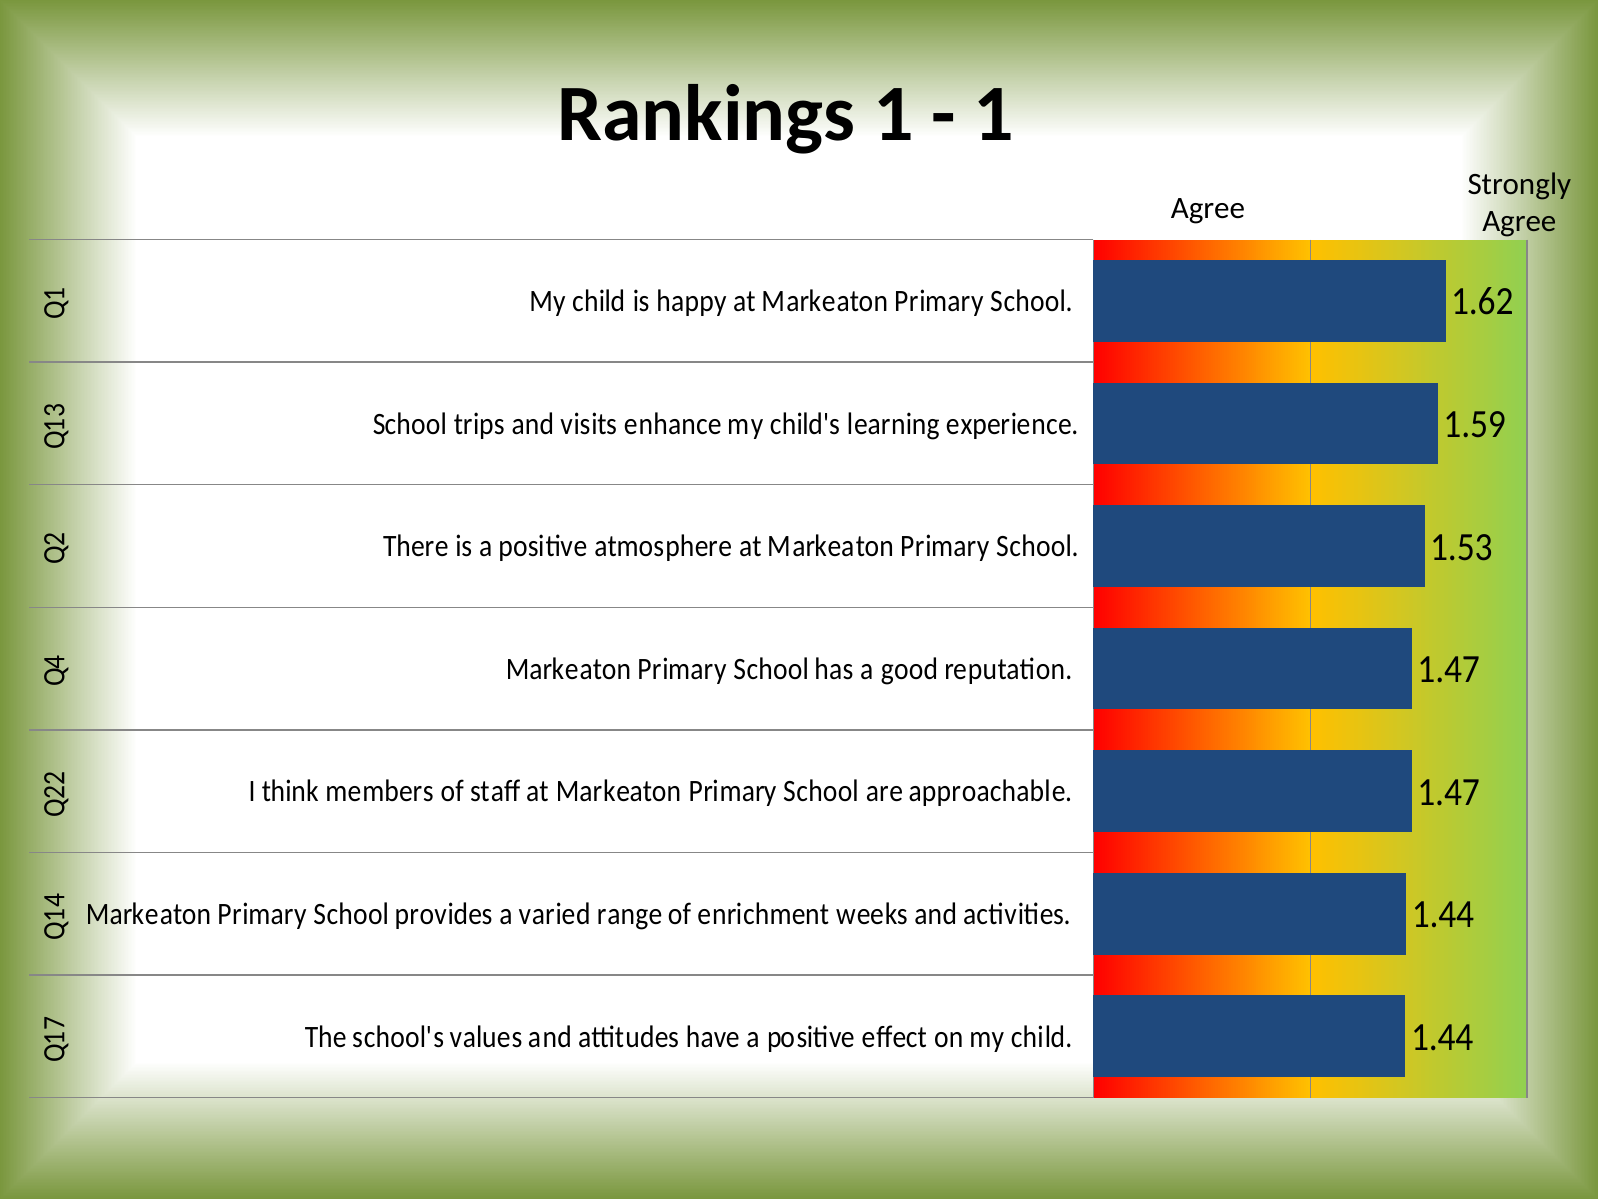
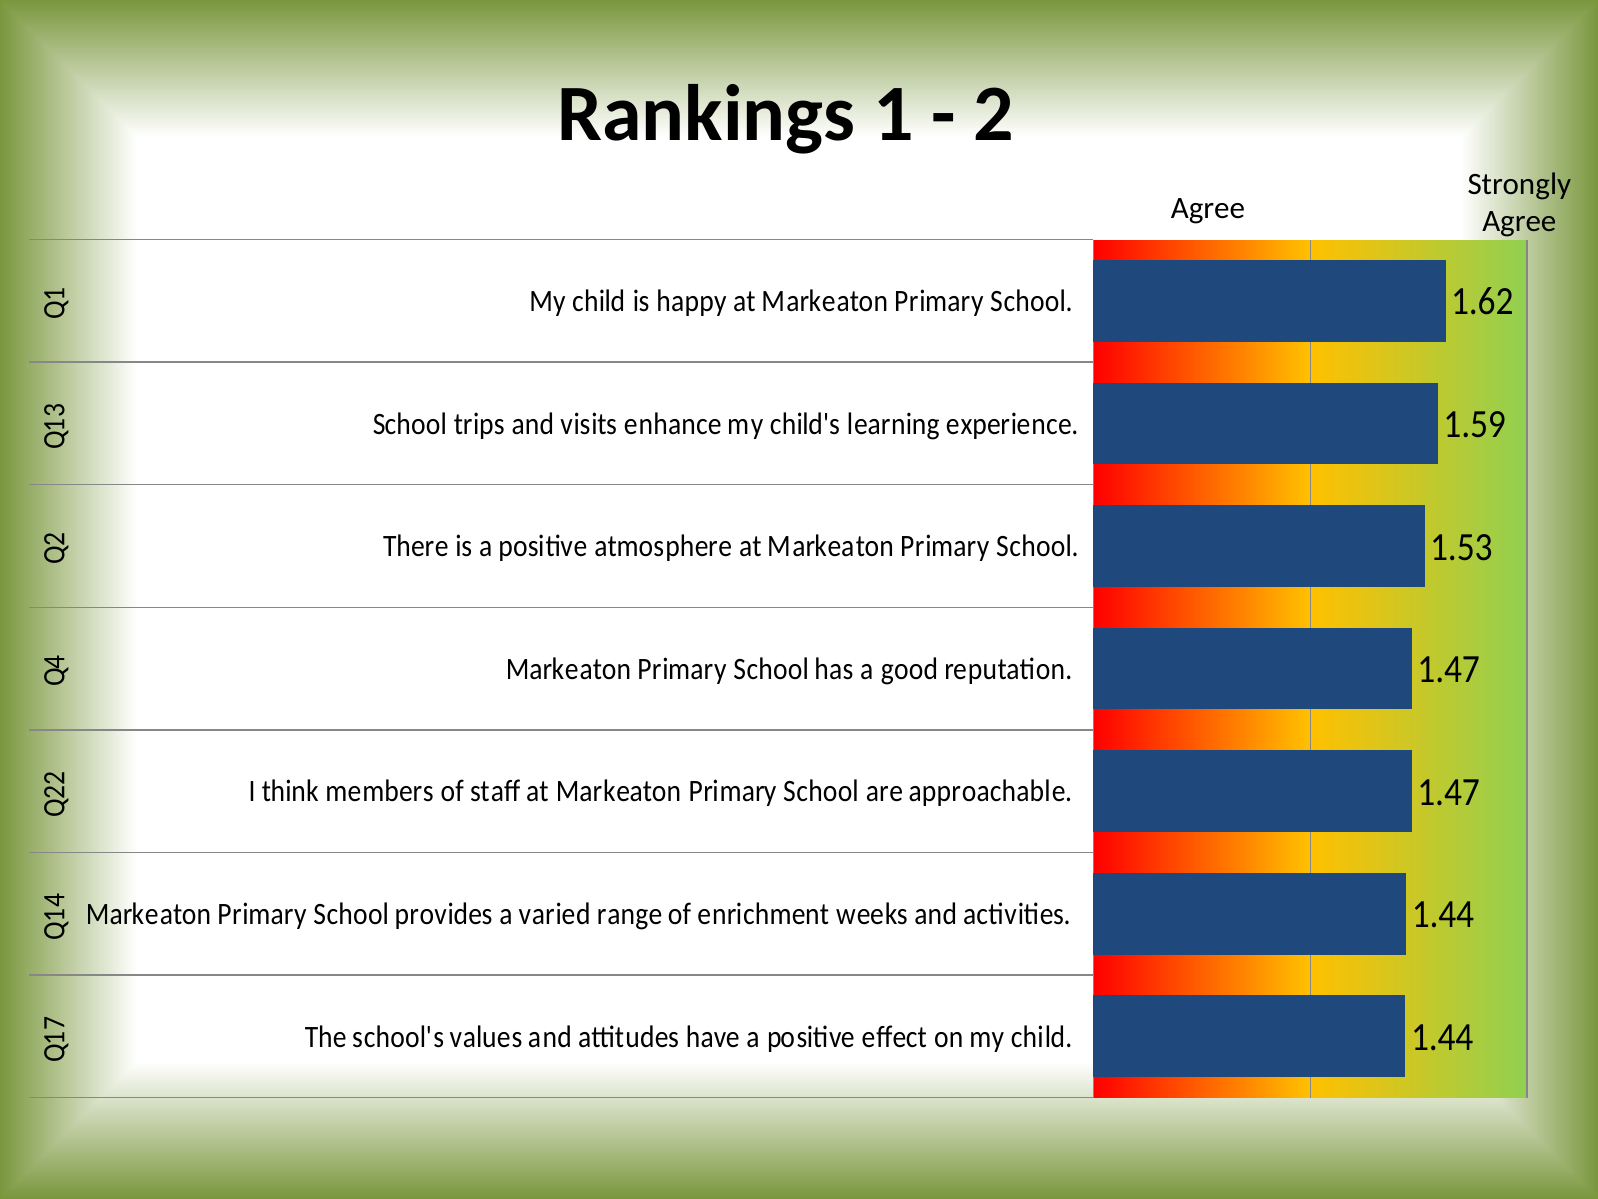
1 at (994, 114): 1 -> 2
